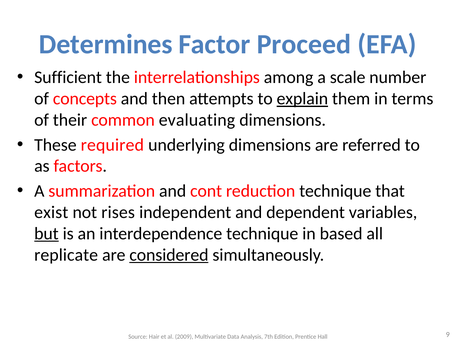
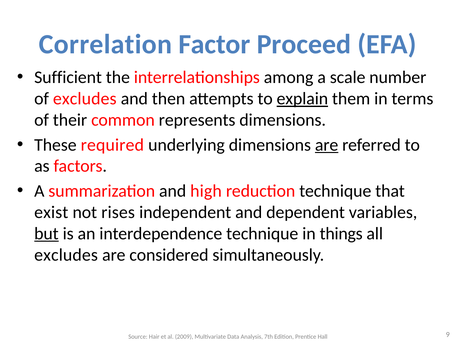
Determines: Determines -> Correlation
of concepts: concepts -> excludes
evaluating: evaluating -> represents
are at (327, 145) underline: none -> present
cont: cont -> high
based: based -> things
replicate at (66, 255): replicate -> excludes
considered underline: present -> none
